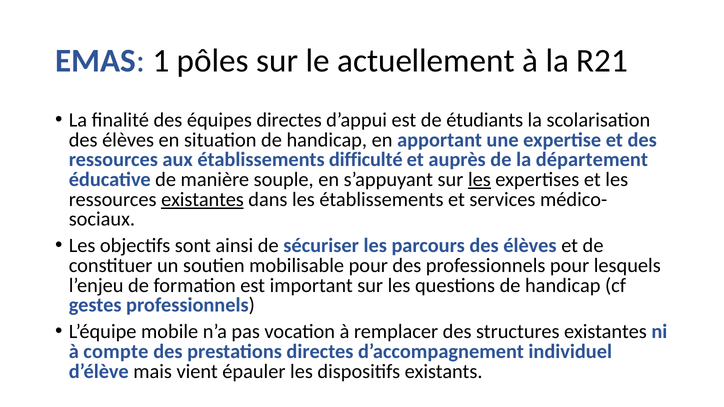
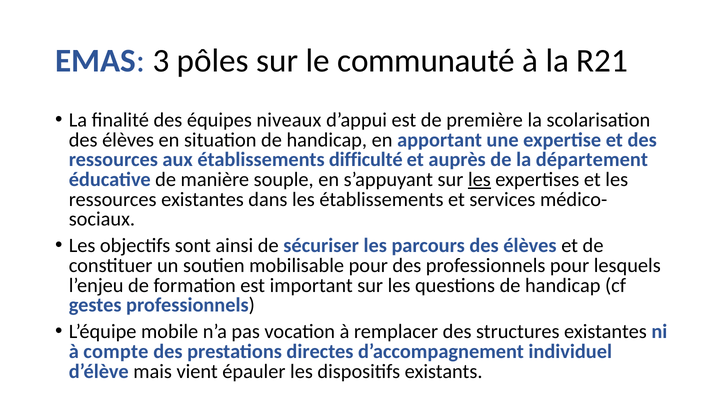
1: 1 -> 3
actuellement: actuellement -> communauté
équipes directes: directes -> niveaux
étudiants: étudiants -> première
existantes at (202, 200) underline: present -> none
